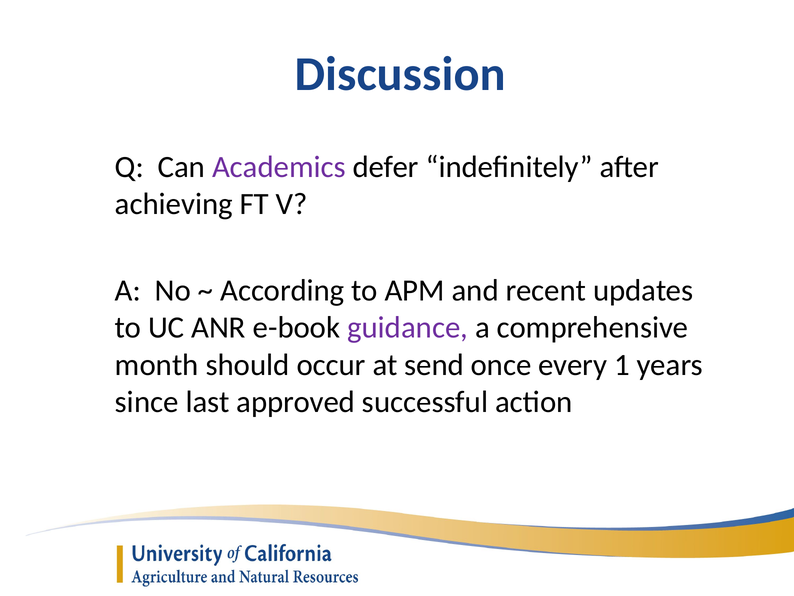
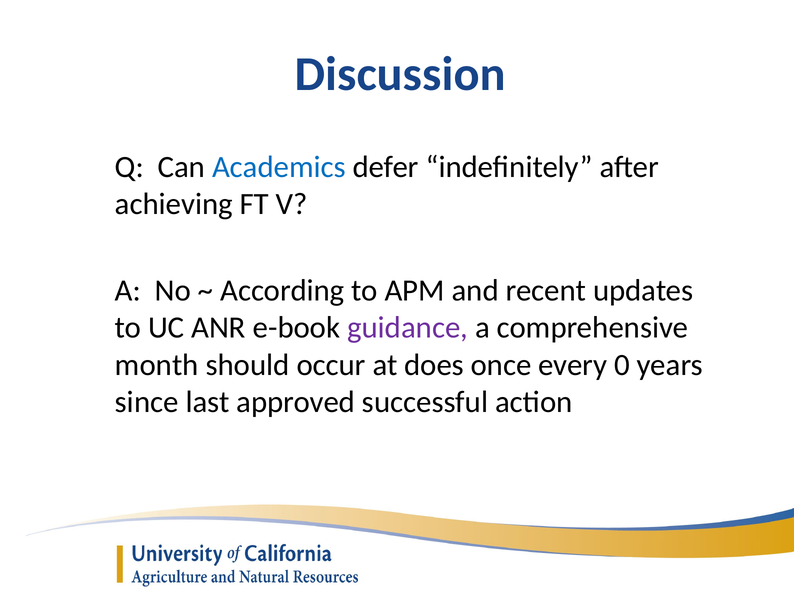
Academics colour: purple -> blue
send: send -> does
1: 1 -> 0
